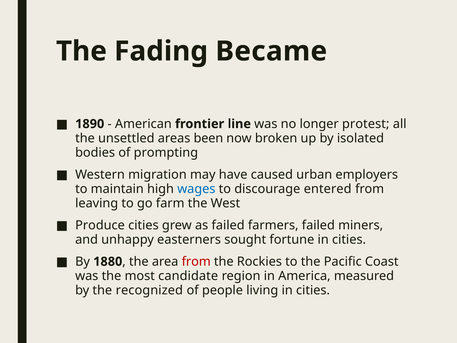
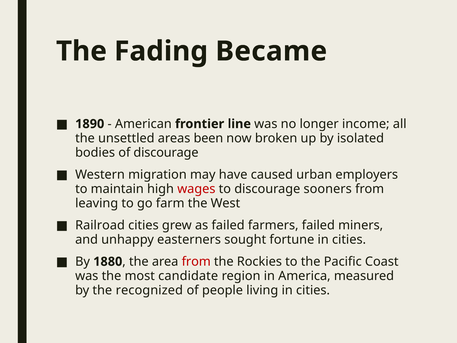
protest: protest -> income
of prompting: prompting -> discourage
wages colour: blue -> red
entered: entered -> sooners
Produce: Produce -> Railroad
